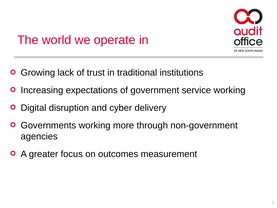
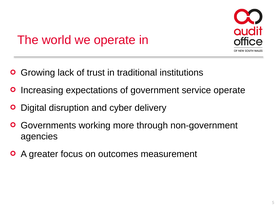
service working: working -> operate
